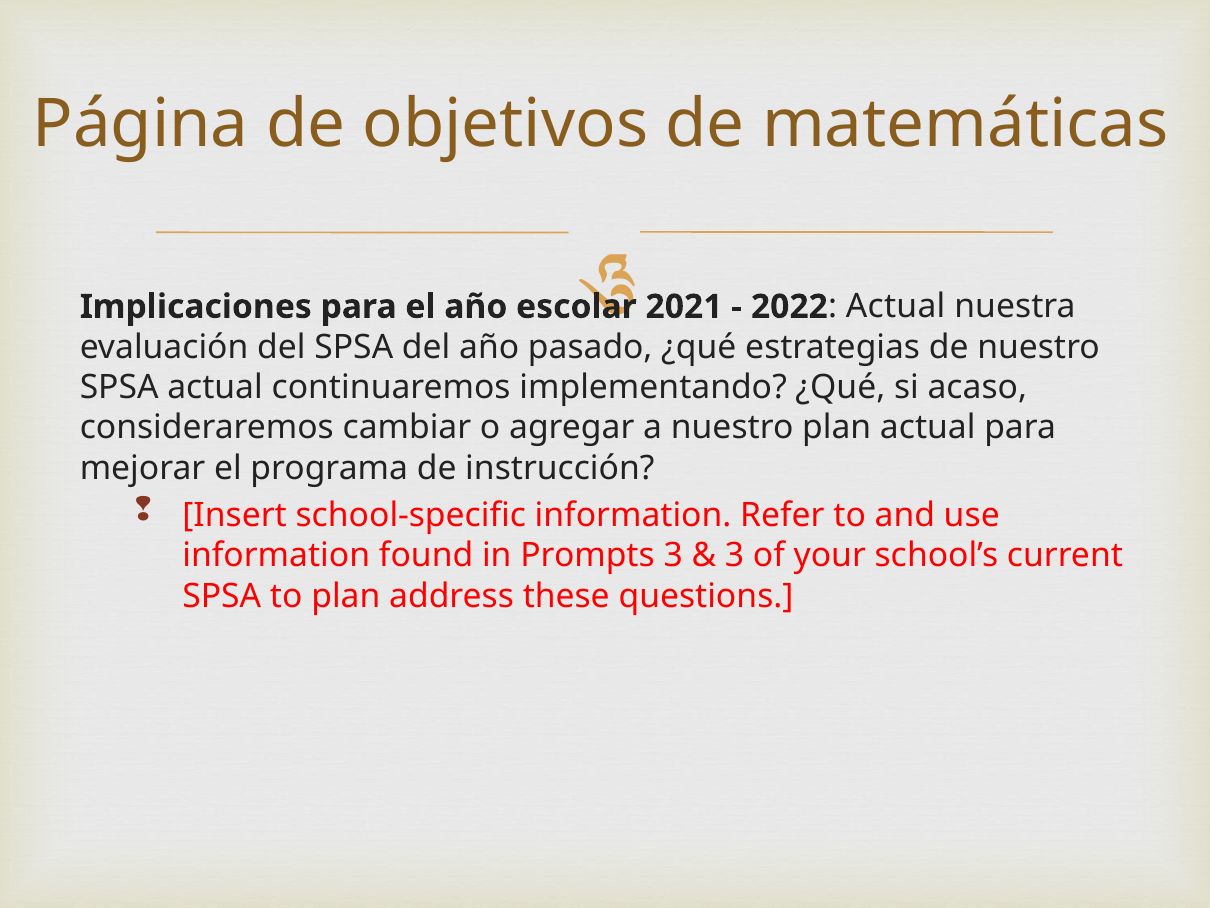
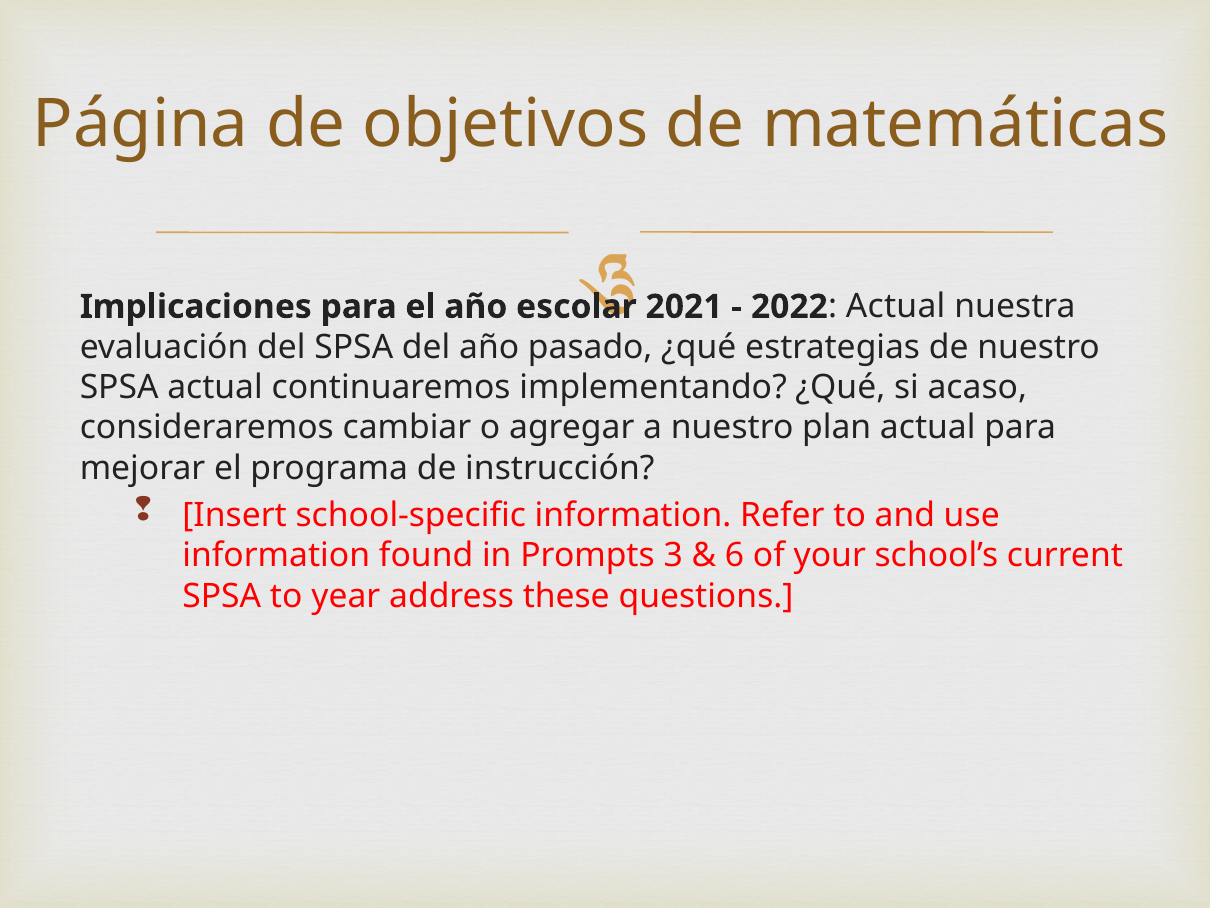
3 at (735, 555): 3 -> 6
to plan: plan -> year
